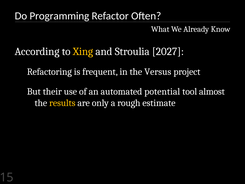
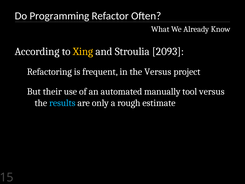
2027: 2027 -> 2093
potential: potential -> manually
tool almost: almost -> versus
results colour: yellow -> light blue
